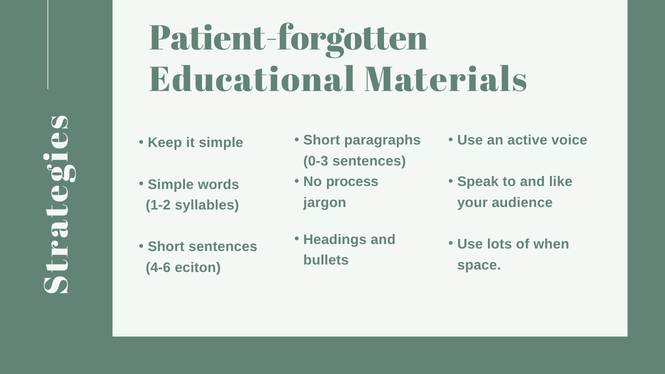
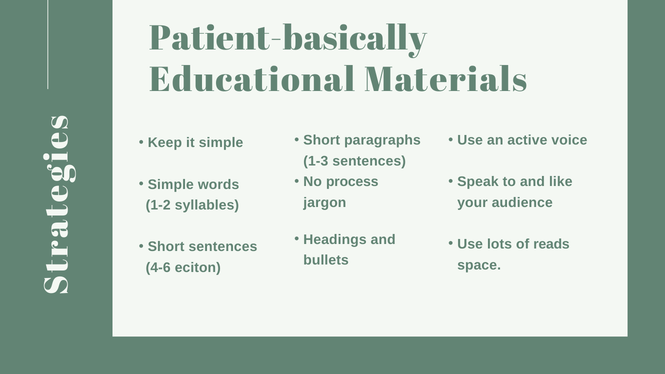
Patient-forgotten: Patient-forgotten -> Patient-basically
0-3: 0-3 -> 1-3
when: when -> reads
